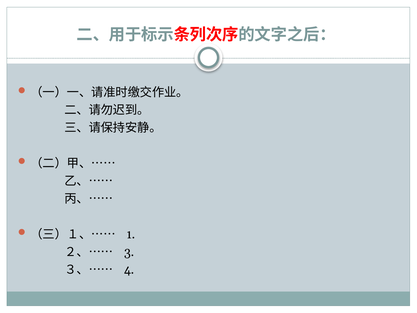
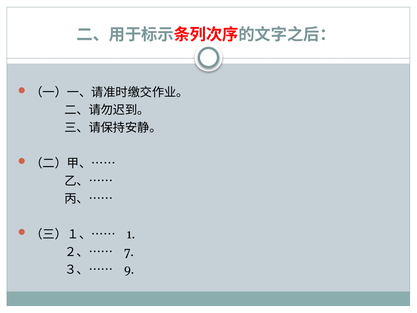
3: 3 -> 7
4: 4 -> 9
